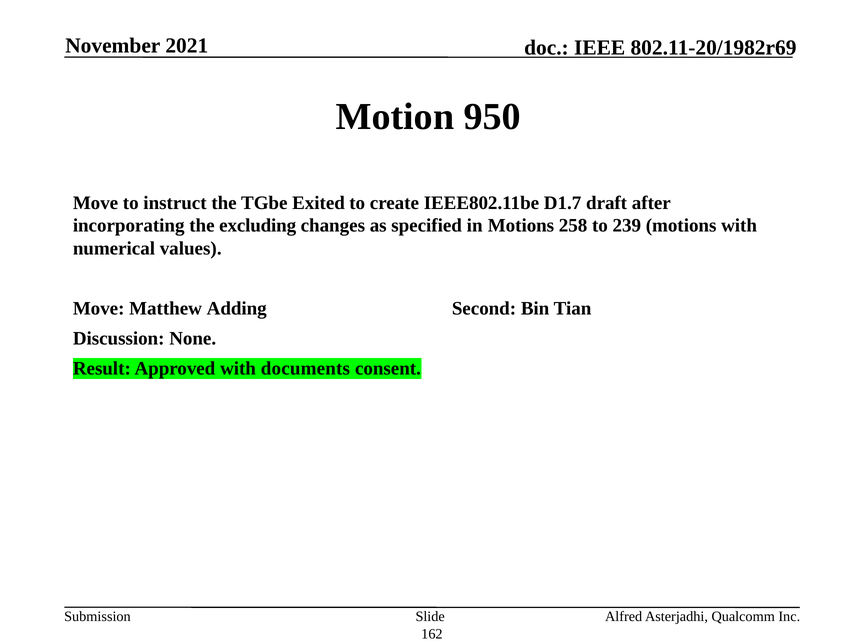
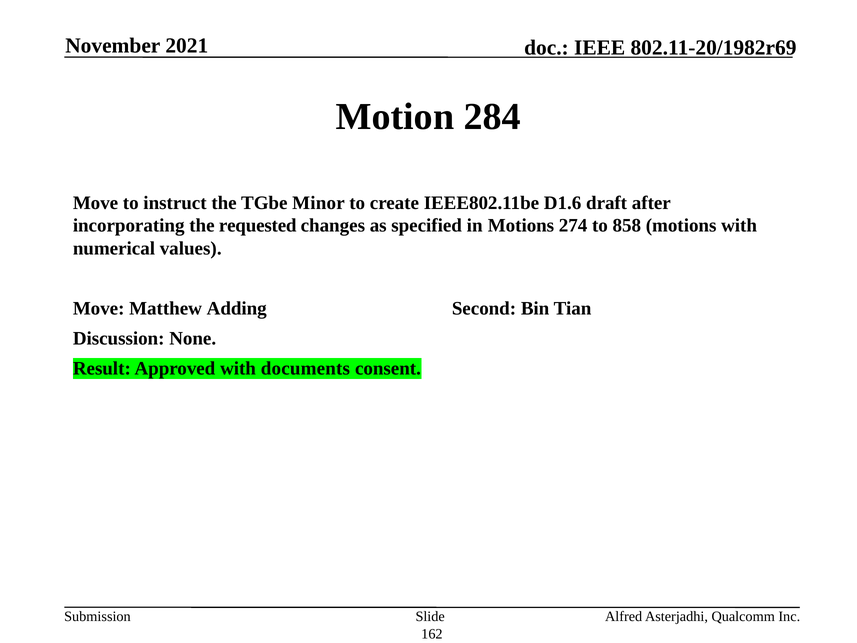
950: 950 -> 284
Exited: Exited -> Minor
D1.7: D1.7 -> D1.6
excluding: excluding -> requested
258: 258 -> 274
239: 239 -> 858
